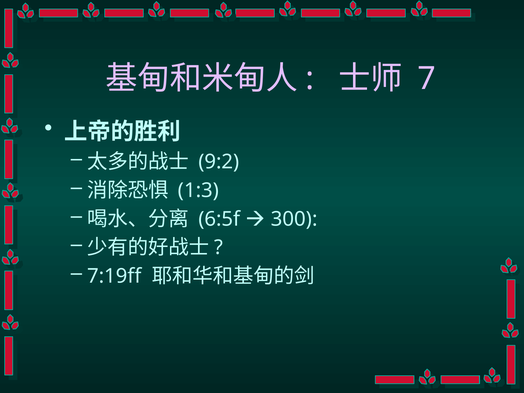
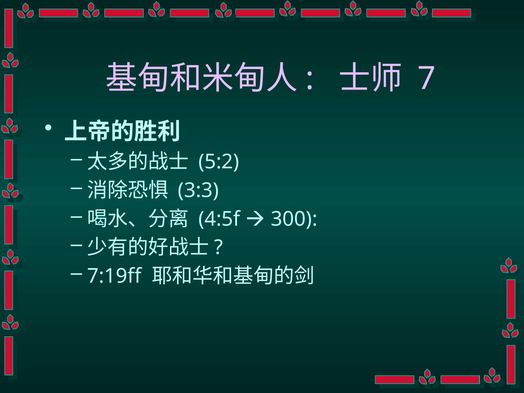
9:2: 9:2 -> 5:2
1:3: 1:3 -> 3:3
6:5f: 6:5f -> 4:5f
